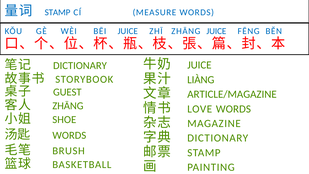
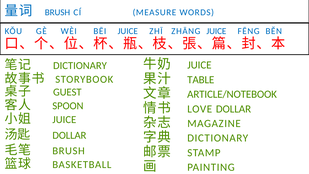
STAMP at (58, 12): STAMP -> BRUSH
LIÀNG: LIÀNG -> TABLE
ARTICLE/MAGAZINE: ARTICLE/MAGAZINE -> ARTICLE/NOTEBOOK
ZHĀNG at (68, 106): ZHĀNG -> SPOON
LOVE WORDS: WORDS -> DOLLAR
SHOE at (64, 120): SHOE -> JUICE
WORDS at (69, 135): WORDS -> DOLLAR
